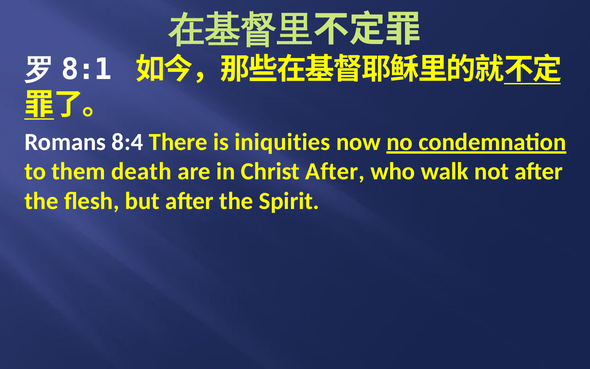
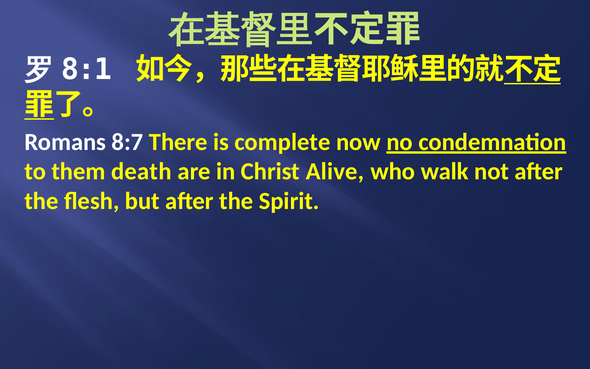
8:4: 8:4 -> 8:7
iniquities: iniquities -> complete
Christ After: After -> Alive
